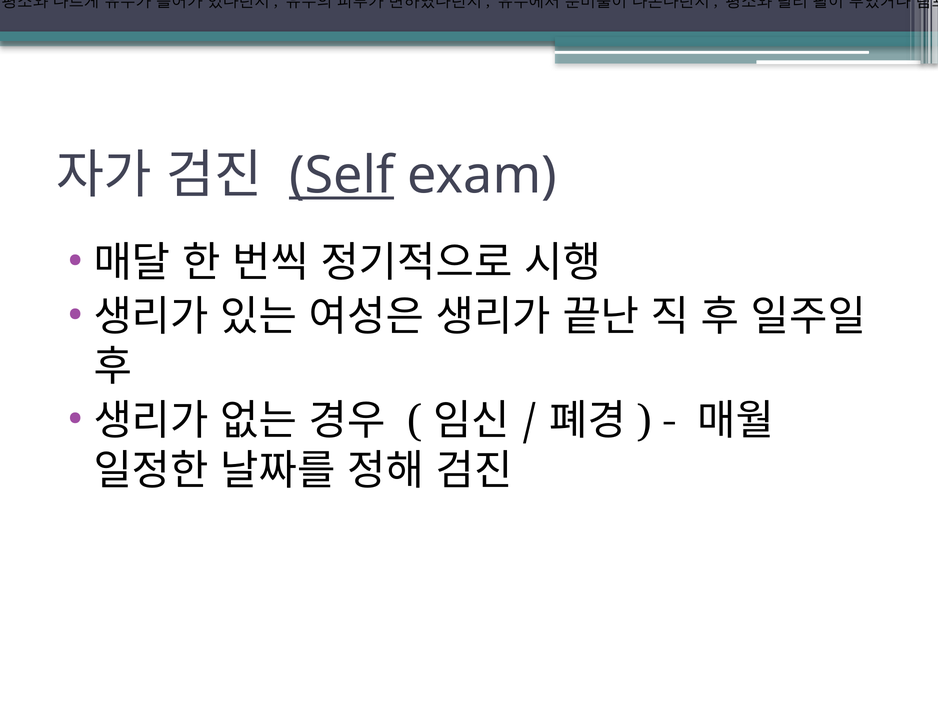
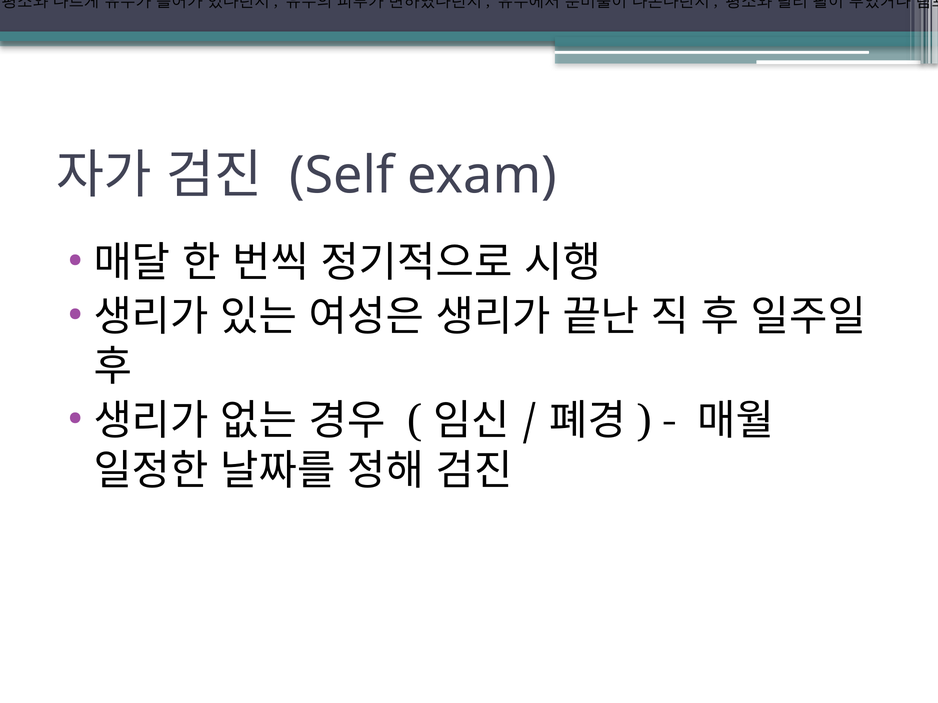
Self underline: present -> none
